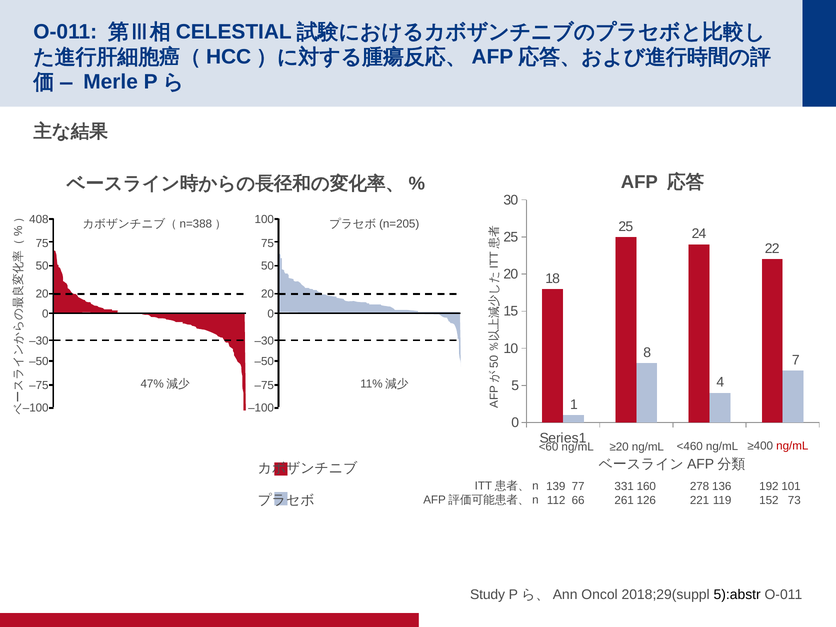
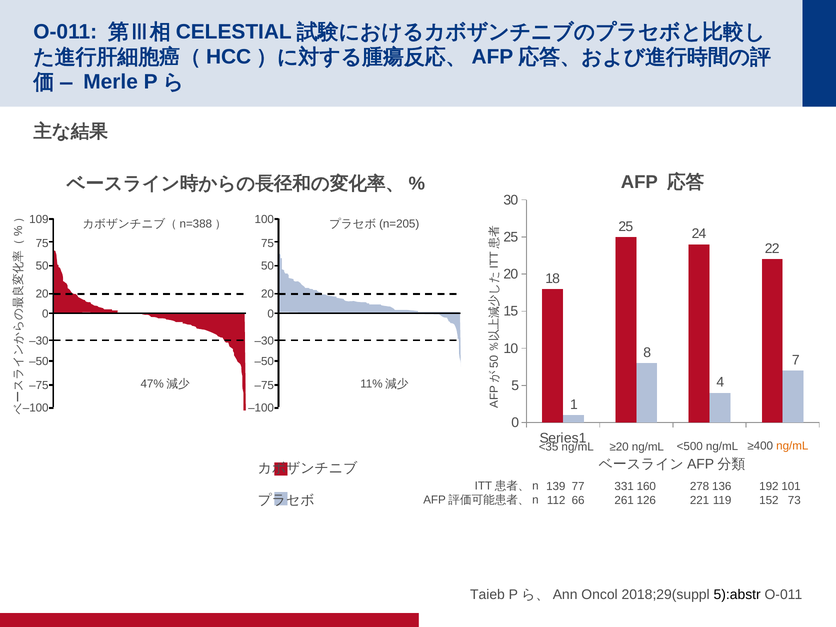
408: 408 -> 109
<460: <460 -> <500
ng/mL at (792, 446) colour: red -> orange
<60: <60 -> <35
Study: Study -> Taieb
